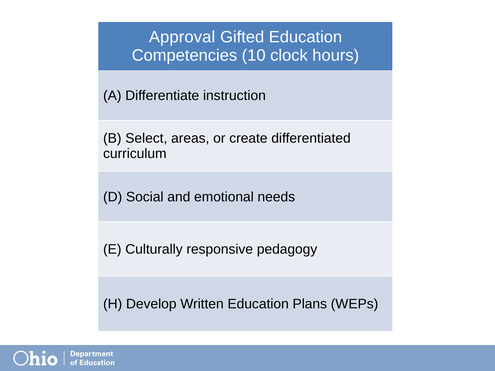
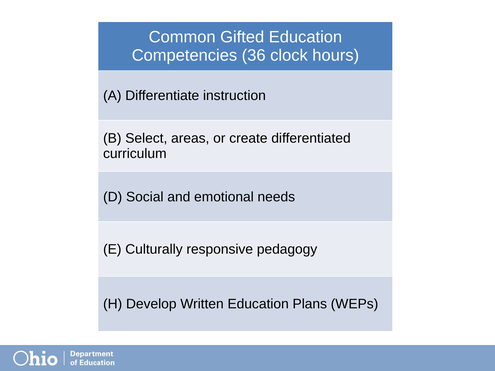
Approval: Approval -> Common
10: 10 -> 36
